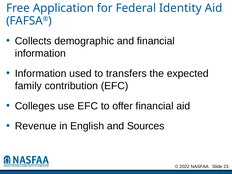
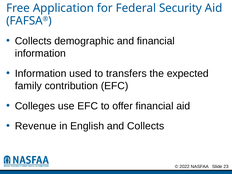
Identity: Identity -> Security
and Sources: Sources -> Collects
